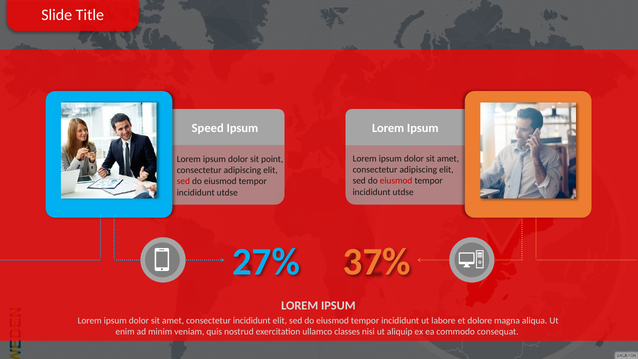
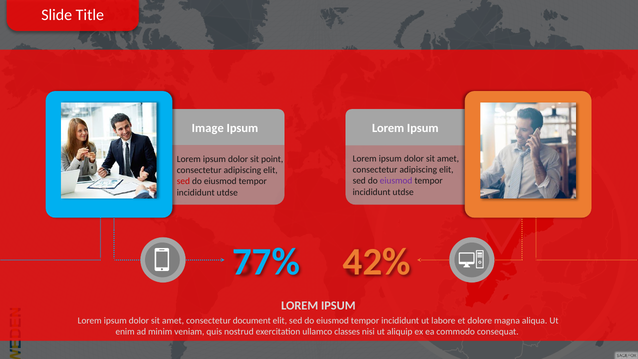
Speed: Speed -> Image
eiusmod at (396, 181) colour: red -> purple
27%: 27% -> 77%
37%: 37% -> 42%
consectetur incididunt: incididunt -> document
